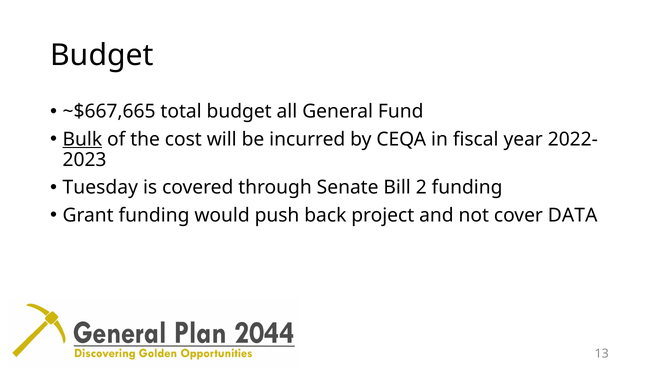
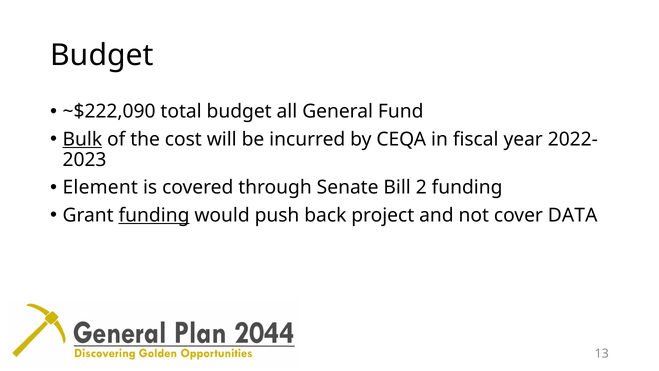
~$667,665: ~$667,665 -> ~$222,090
Tuesday: Tuesday -> Element
funding at (154, 215) underline: none -> present
